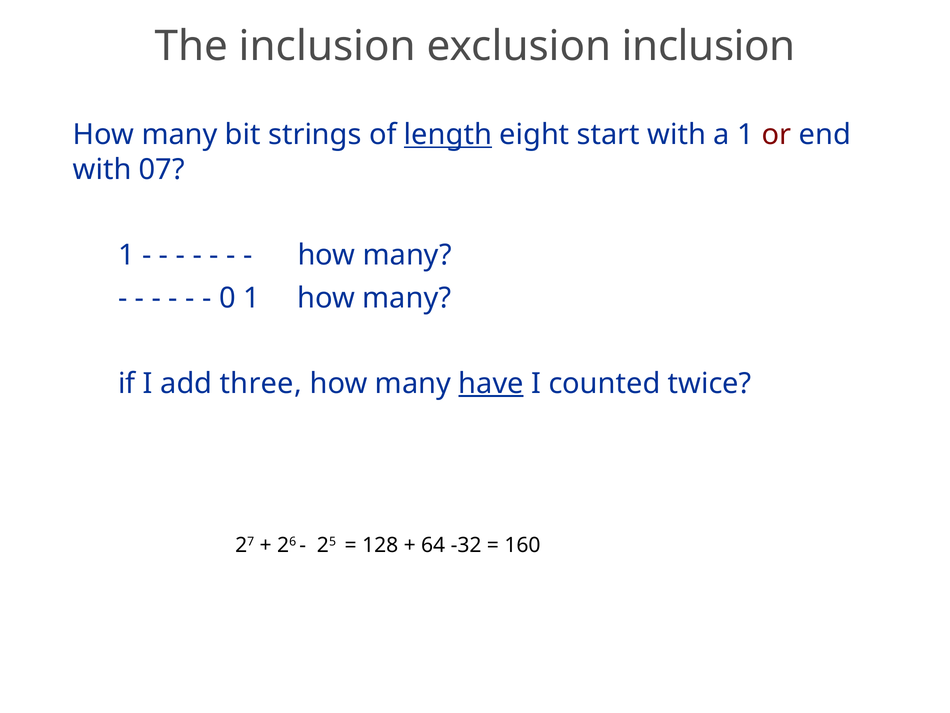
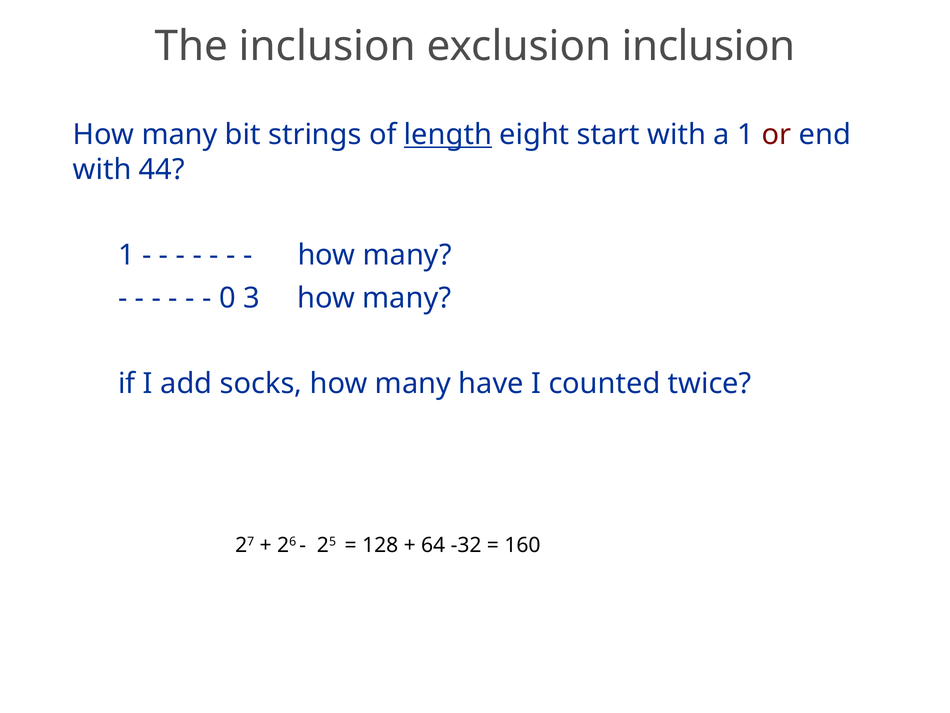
07: 07 -> 44
0 1: 1 -> 3
three: three -> socks
have underline: present -> none
